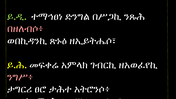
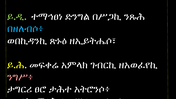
በዘለብሶ፥ colour: pink -> light blue
